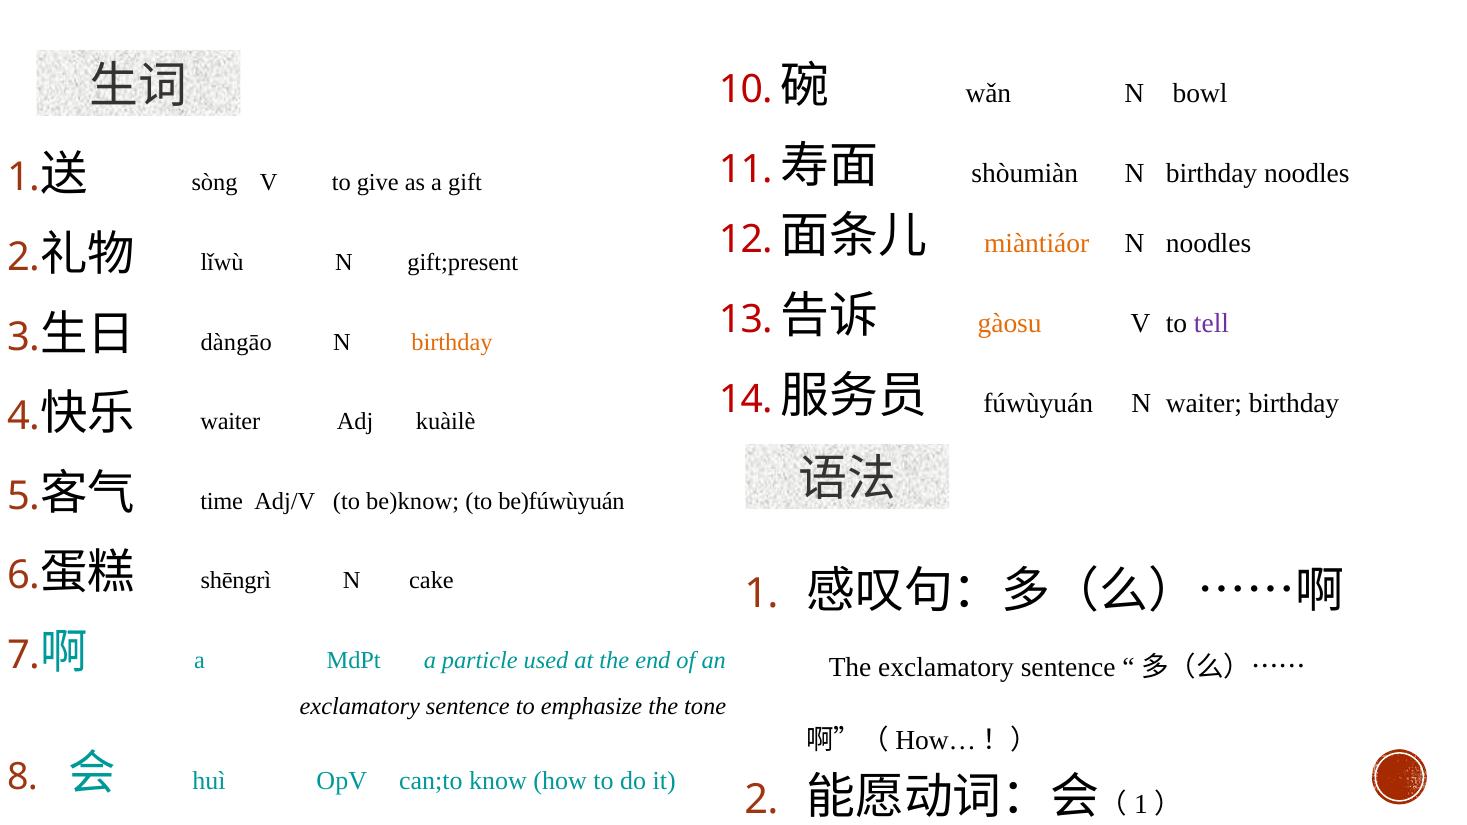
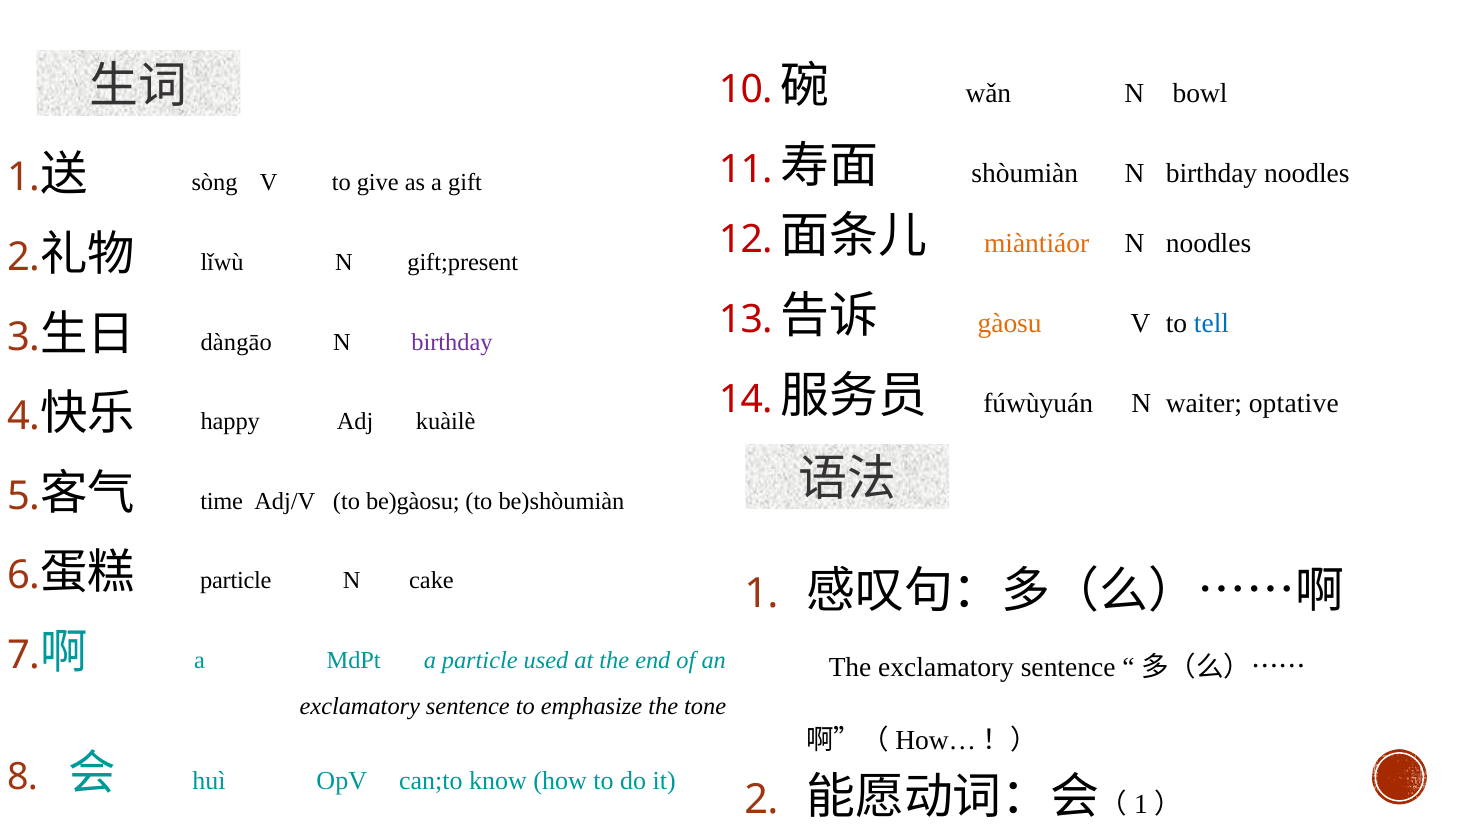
tell colour: purple -> blue
birthday at (452, 342) colour: orange -> purple
waiter birthday: birthday -> optative
waiter at (230, 422): waiter -> happy
be)know: be)know -> be)gàosu
be)fúwùyuán: be)fúwùyuán -> be)shòumiàn
shēngrì at (236, 581): shēngrì -> particle
